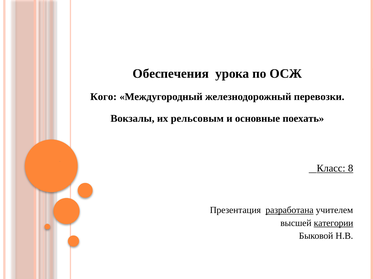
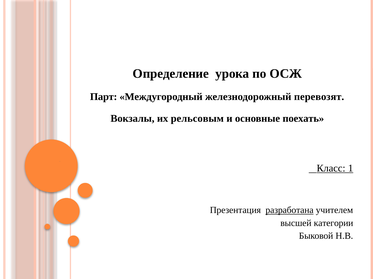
Обеспечения: Обеспечения -> Определение
Кого: Кого -> Парт
перевозки: перевозки -> перевозят
8: 8 -> 1
категории underline: present -> none
